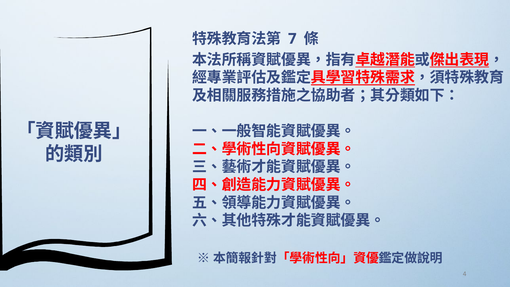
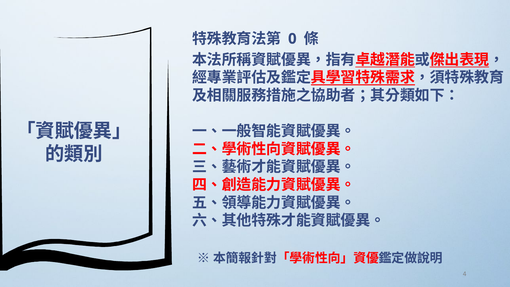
7: 7 -> 0
